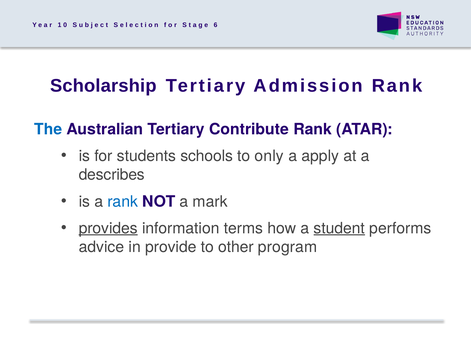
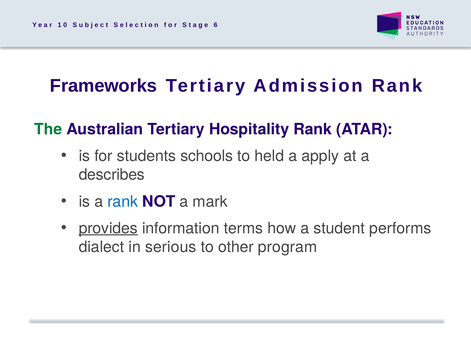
Scholarship: Scholarship -> Frameworks
The colour: blue -> green
Contribute: Contribute -> Hospitality
only: only -> held
student underline: present -> none
advice: advice -> dialect
provide: provide -> serious
